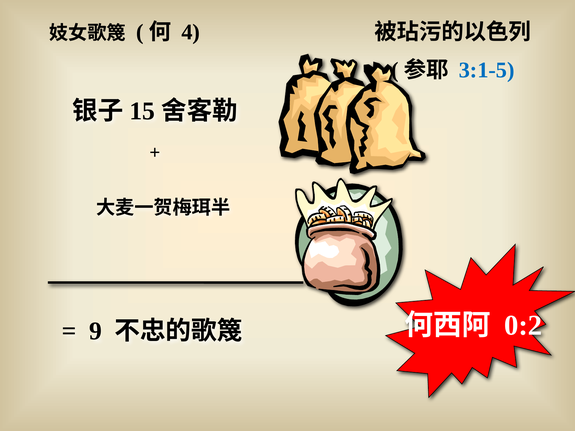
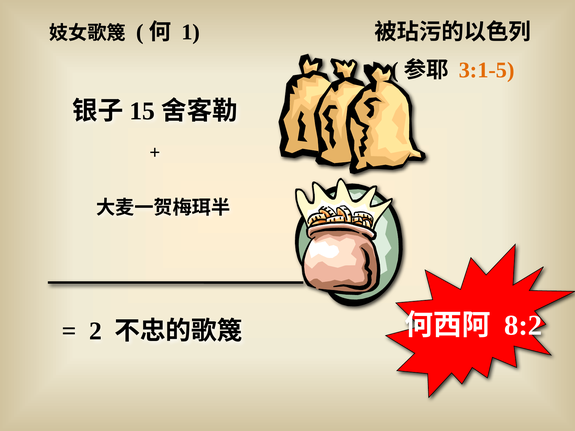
4: 4 -> 1
3:1-5 colour: blue -> orange
9: 9 -> 2
0:2: 0:2 -> 8:2
